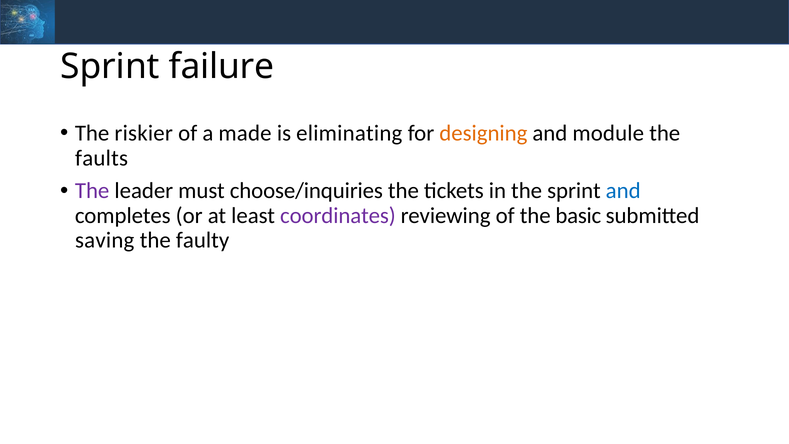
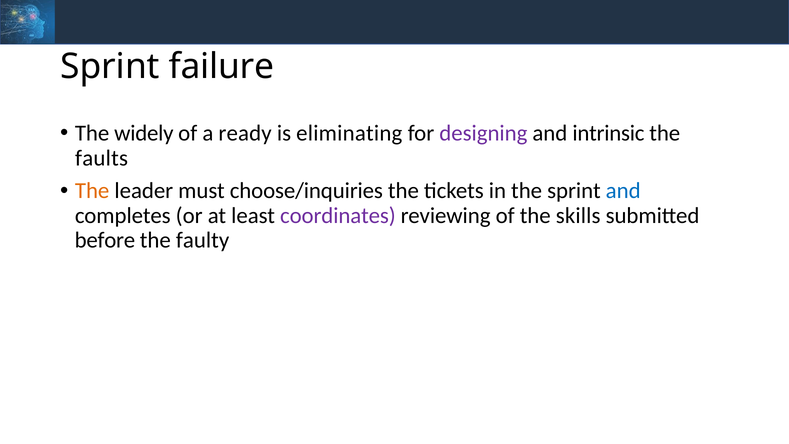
riskier: riskier -> widely
made: made -> ready
designing colour: orange -> purple
module: module -> intrinsic
The at (92, 191) colour: purple -> orange
basic: basic -> skills
saving: saving -> before
